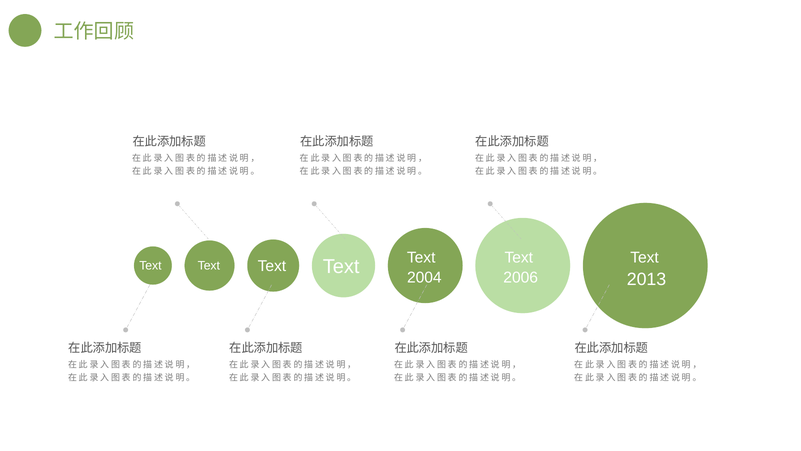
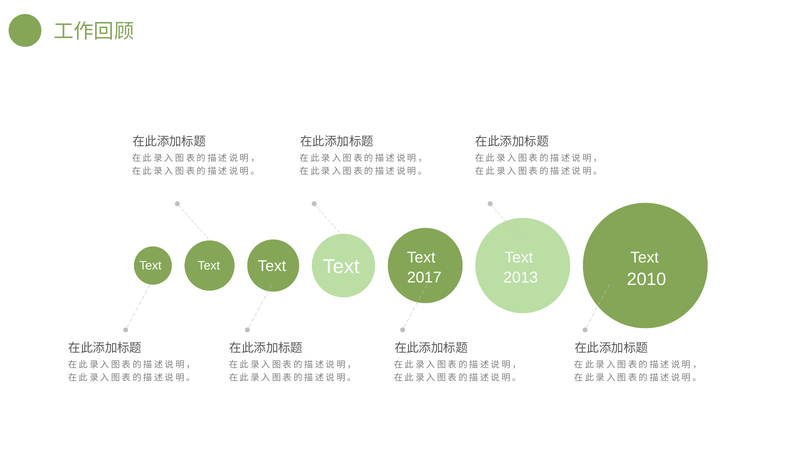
2004: 2004 -> 2017
2006: 2006 -> 2013
2013: 2013 -> 2010
